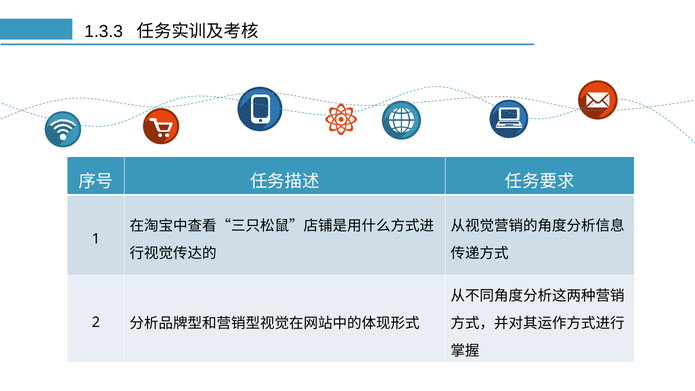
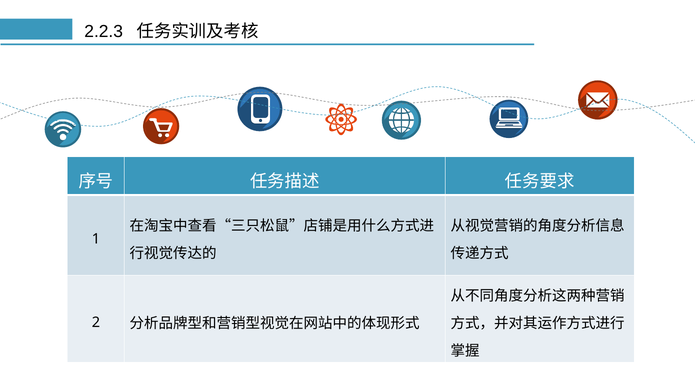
1.3.3: 1.3.3 -> 2.2.3
